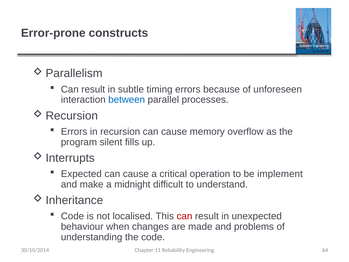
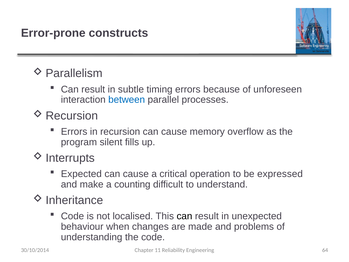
implement: implement -> expressed
midnight: midnight -> counting
can at (184, 216) colour: red -> black
